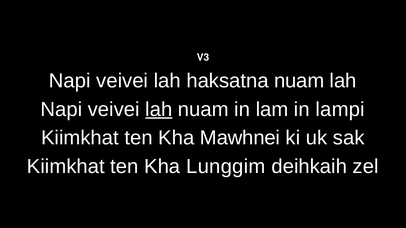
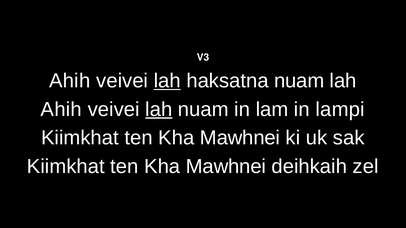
Napi at (70, 81): Napi -> Ahih
lah at (167, 81) underline: none -> present
Napi at (61, 110): Napi -> Ahih
Lunggim at (226, 167): Lunggim -> Mawhnei
